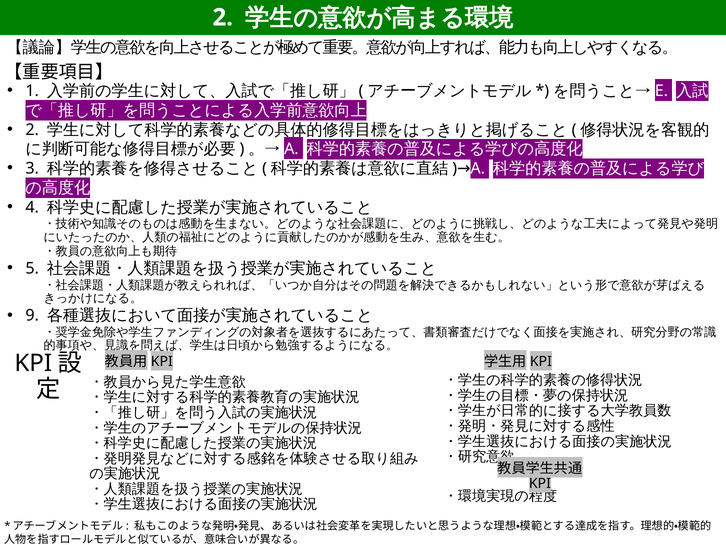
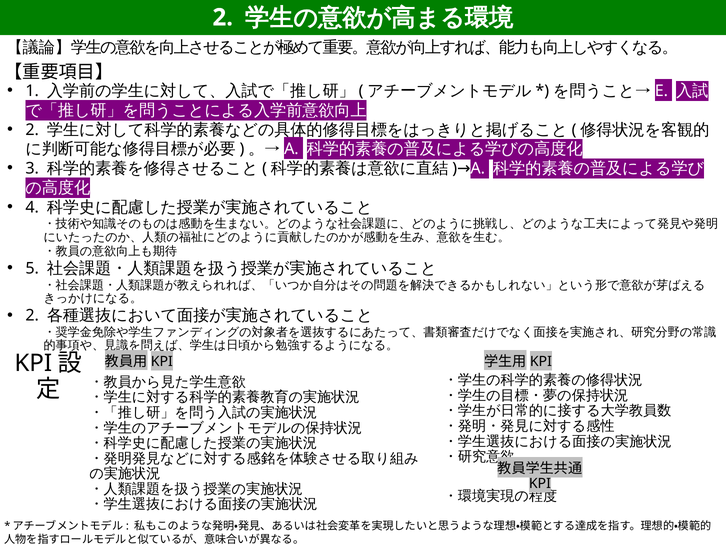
9 at (32, 315): 9 -> 2
